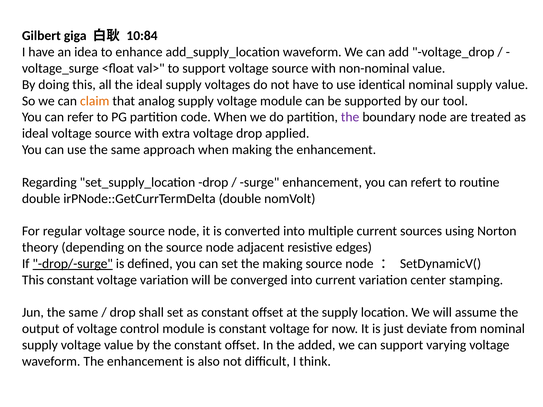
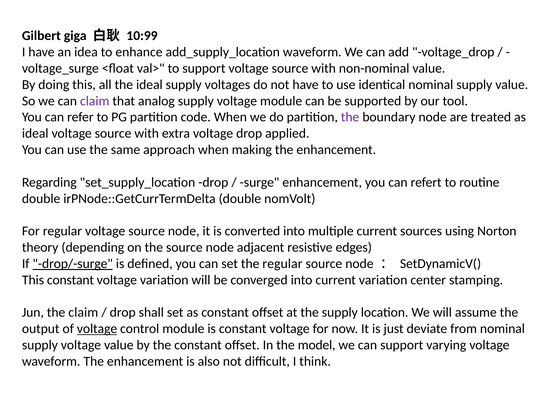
10:84: 10:84 -> 10:99
claim at (95, 101) colour: orange -> purple
the making: making -> regular
Jun the same: same -> claim
voltage at (97, 329) underline: none -> present
added: added -> model
